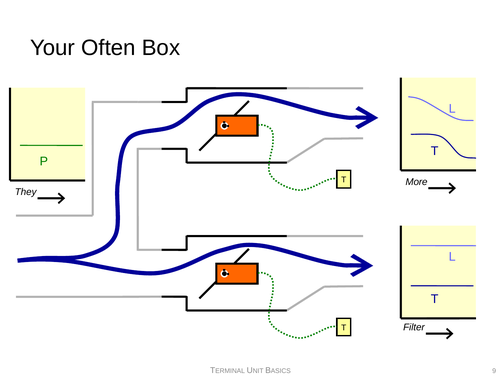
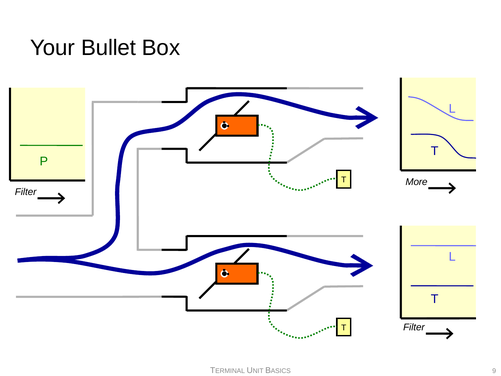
Often: Often -> Bullet
They at (26, 192): They -> Filter
